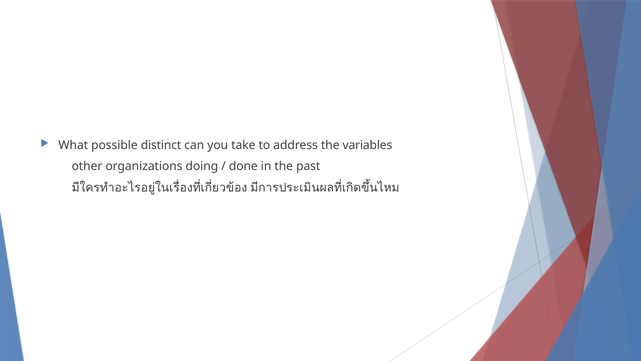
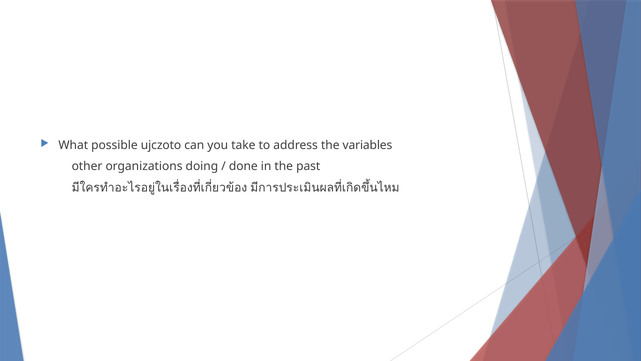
distinct: distinct -> ujczoto
